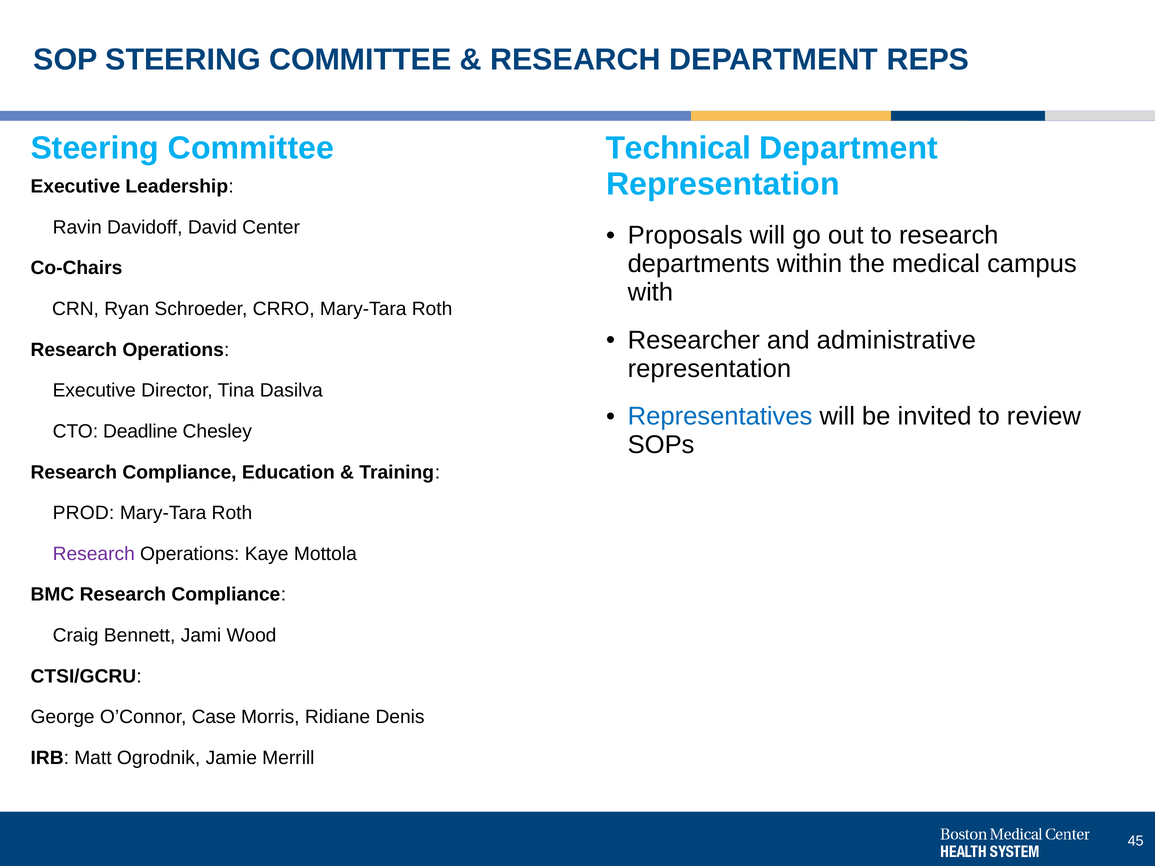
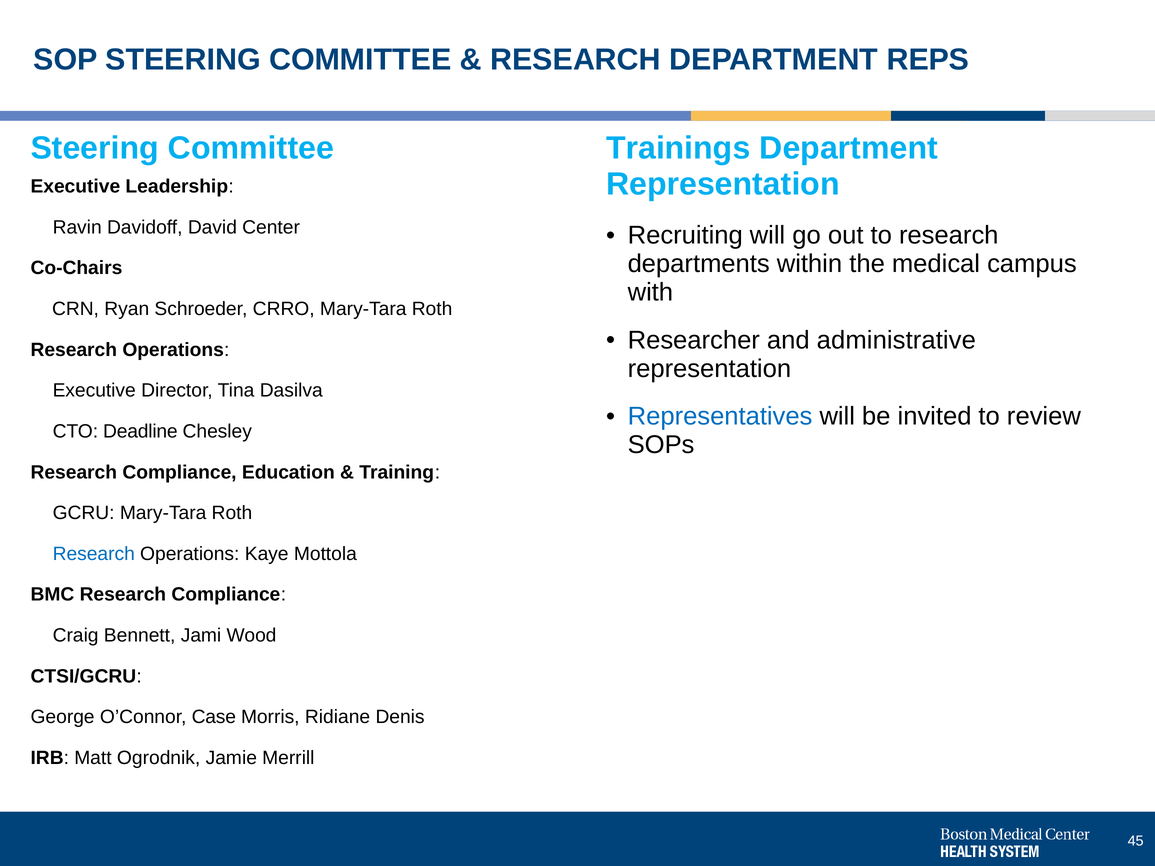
Technical: Technical -> Trainings
Proposals: Proposals -> Recruiting
PROD: PROD -> GCRU
Research at (94, 554) colour: purple -> blue
